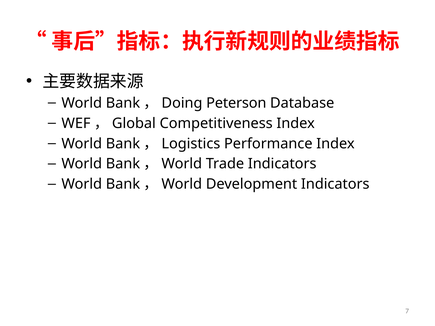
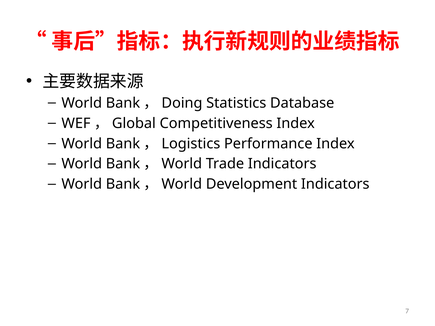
Peterson: Peterson -> Statistics
